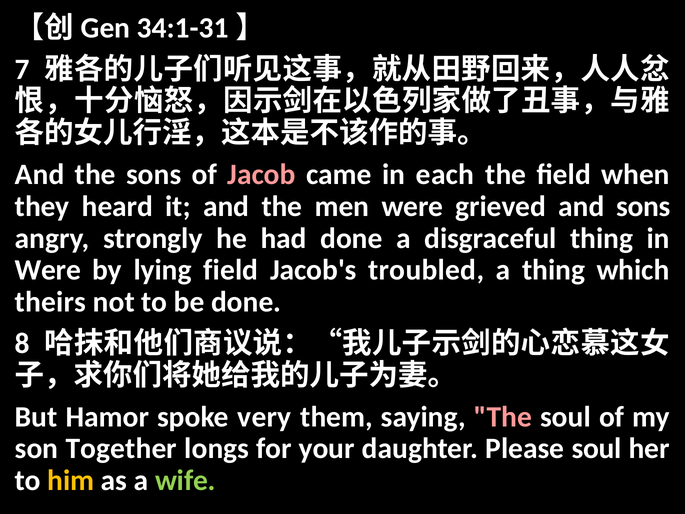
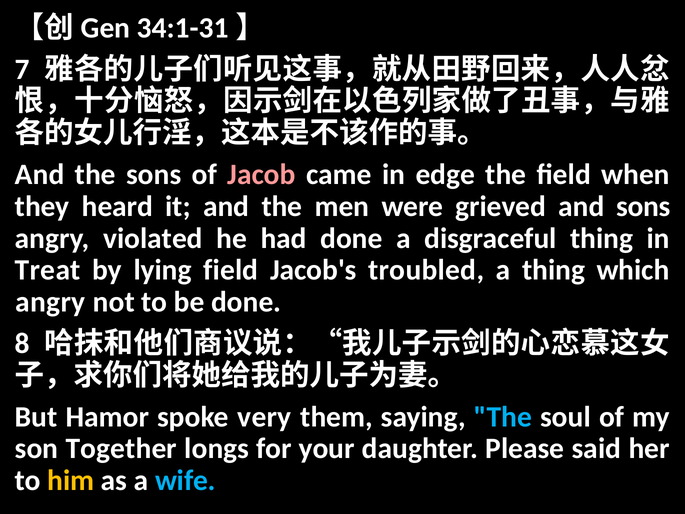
each: each -> edge
strongly: strongly -> violated
Were at (48, 270): Were -> Treat
theirs at (50, 302): theirs -> angry
The at (503, 417) colour: pink -> light blue
Please soul: soul -> said
wife colour: light green -> light blue
